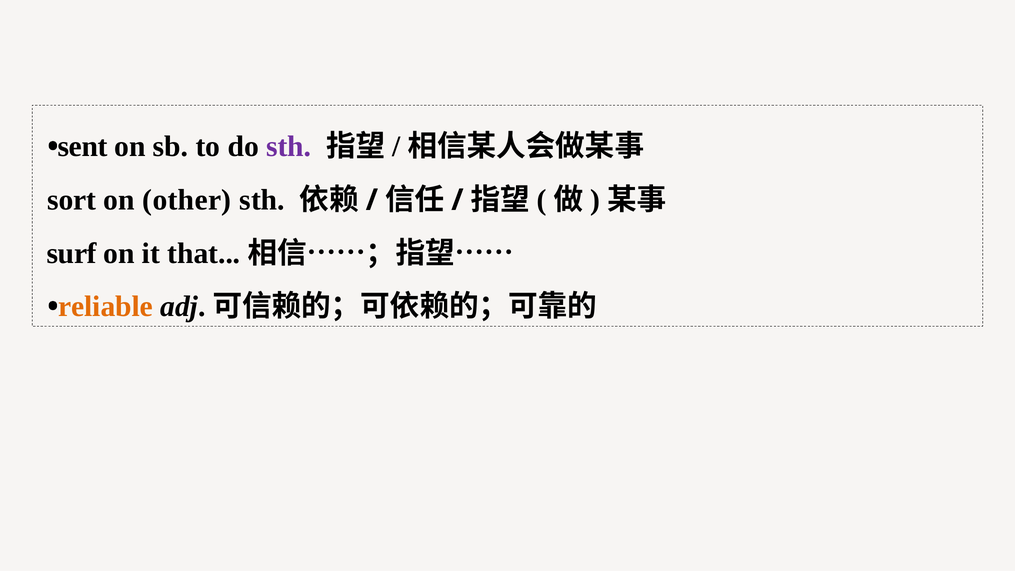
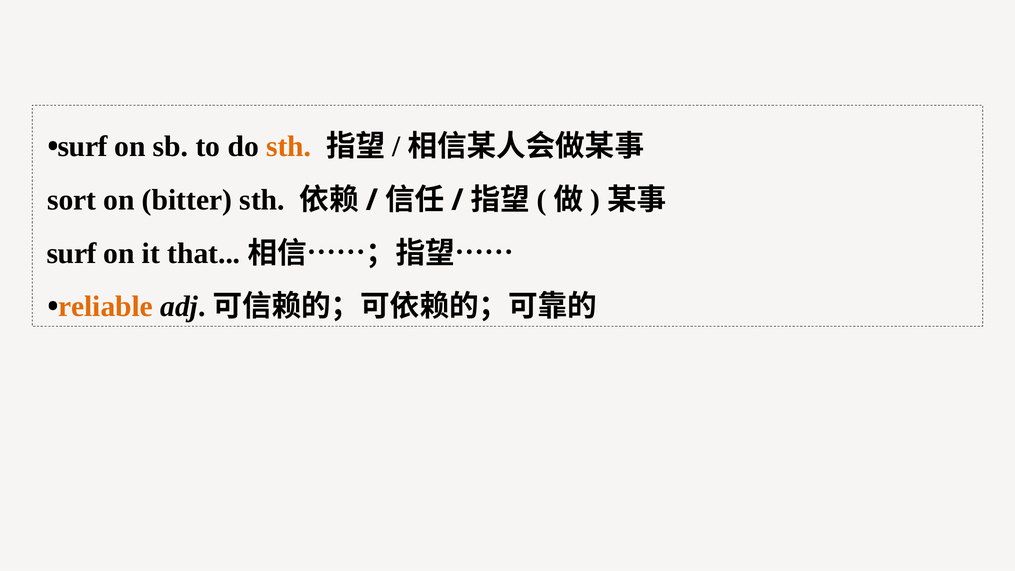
sent at (83, 147): sent -> surf
sth at (289, 147) colour: purple -> orange
other: other -> bitter
